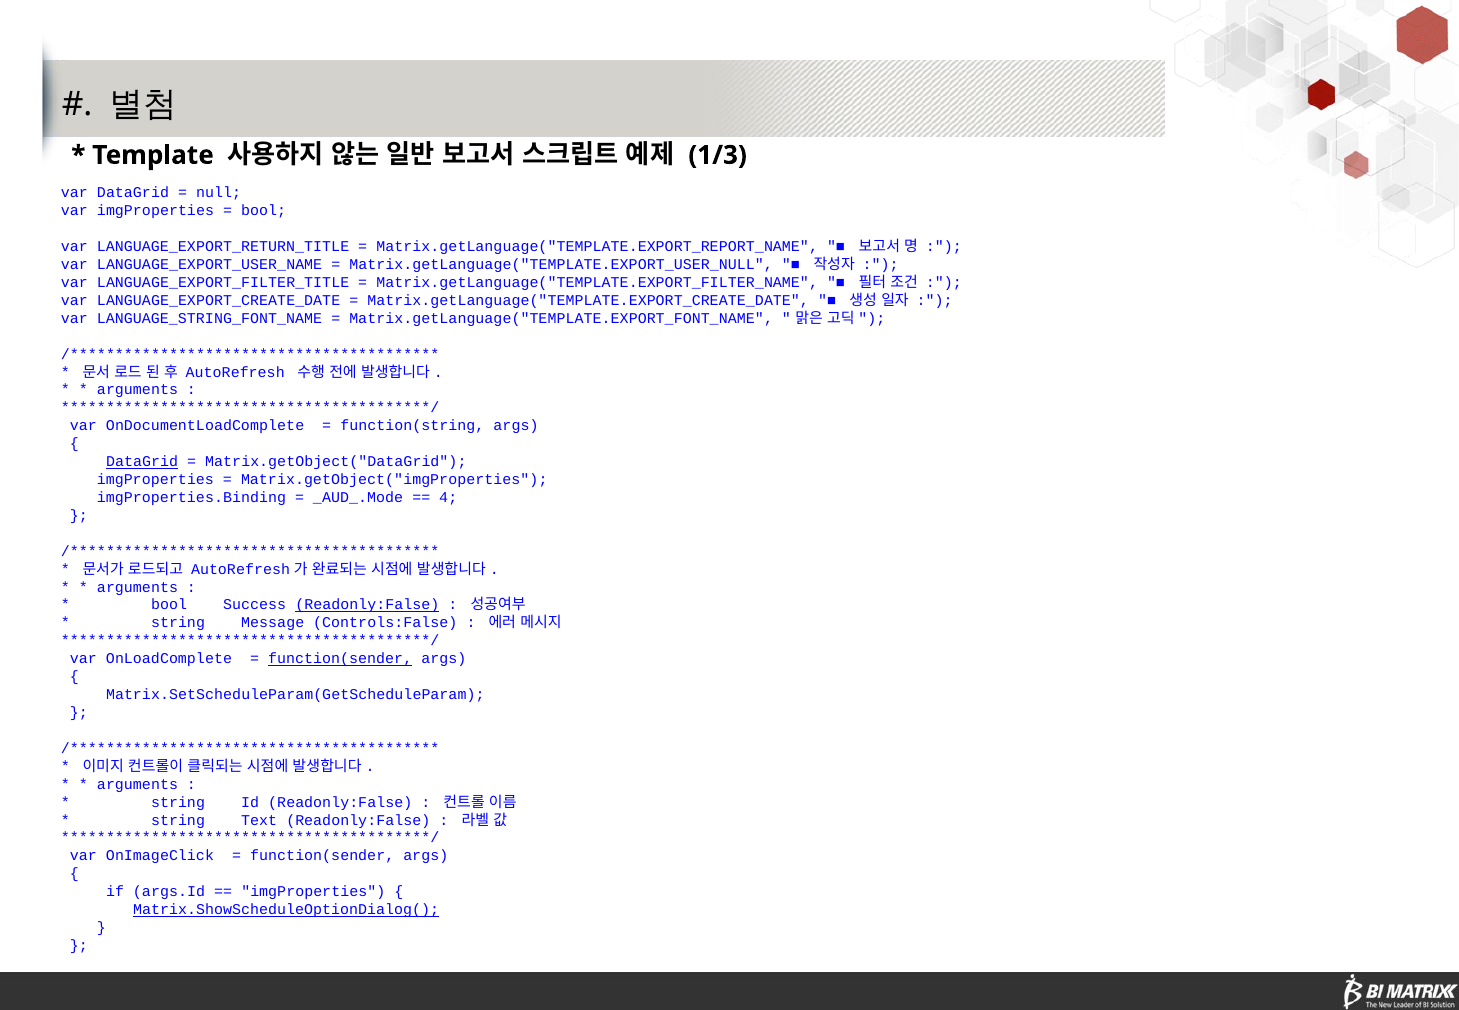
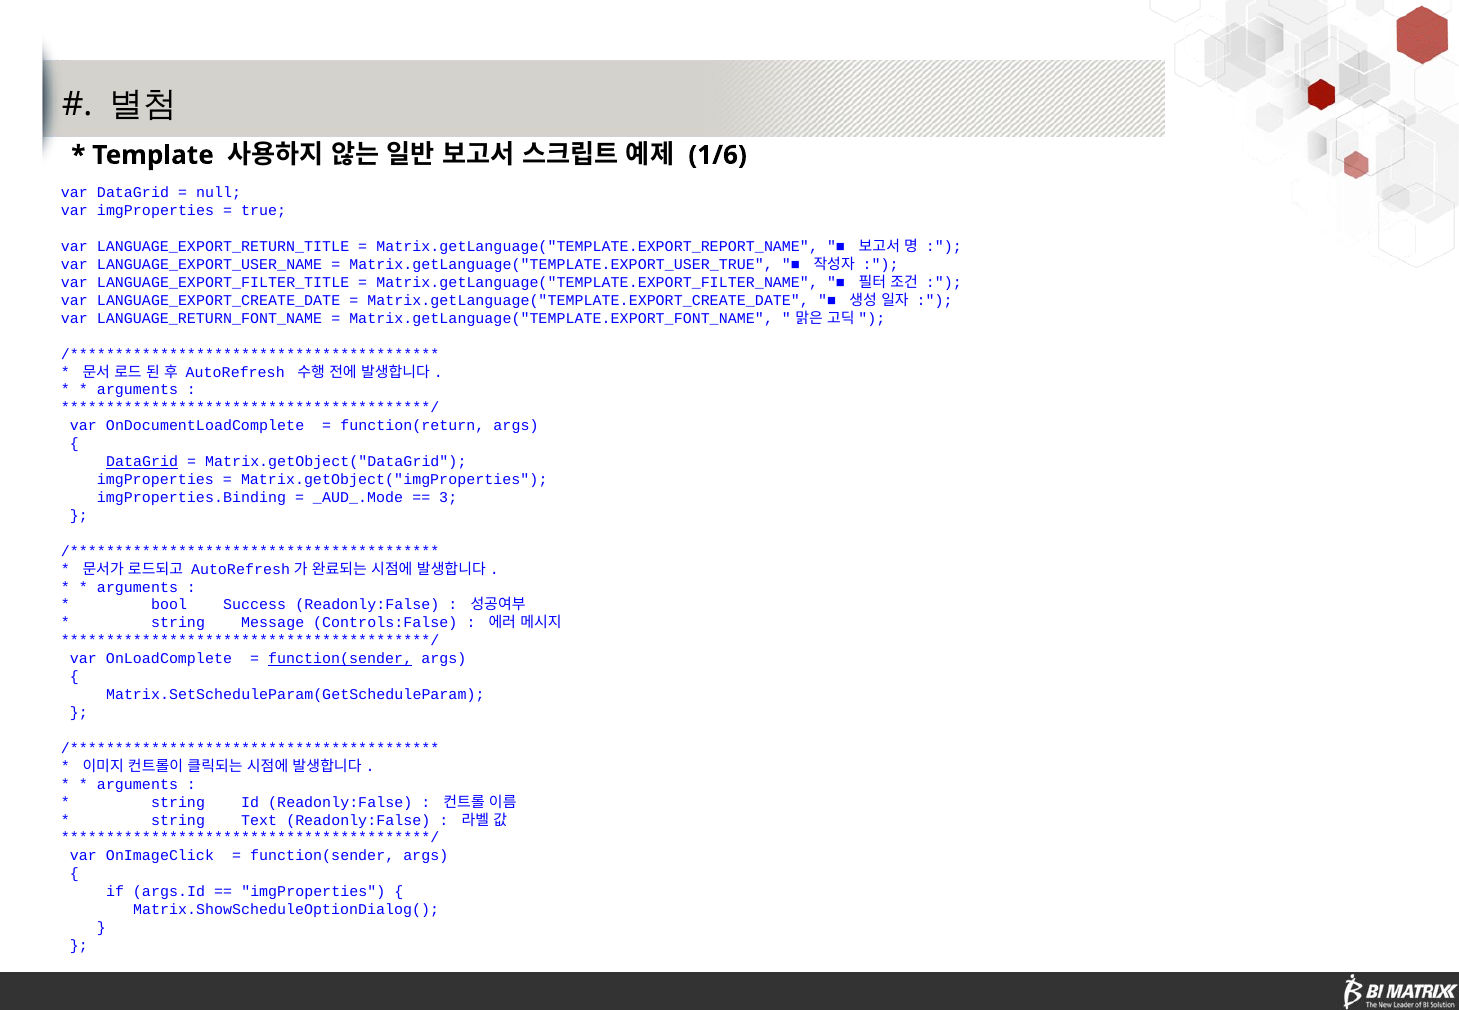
1/3: 1/3 -> 1/6
bool at (264, 211): bool -> true
Matrix.getLanguage("TEMPLATE.EXPORT_USER_NULL: Matrix.getLanguage("TEMPLATE.EXPORT_USER_NULL -> Matrix.getLanguage("TEMPLATE.EXPORT_USER_TRUE
LANGUAGE_STRING_FONT_NAME: LANGUAGE_STRING_FONT_NAME -> LANGUAGE_RETURN_FONT_NAME
function(string: function(string -> function(return
4: 4 -> 3
Readonly:False at (367, 605) underline: present -> none
Matrix.ShowScheduleOptionDialog( underline: present -> none
